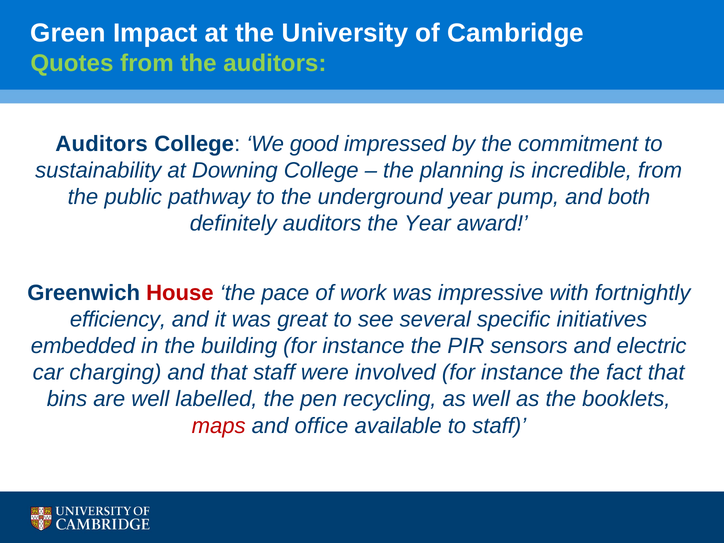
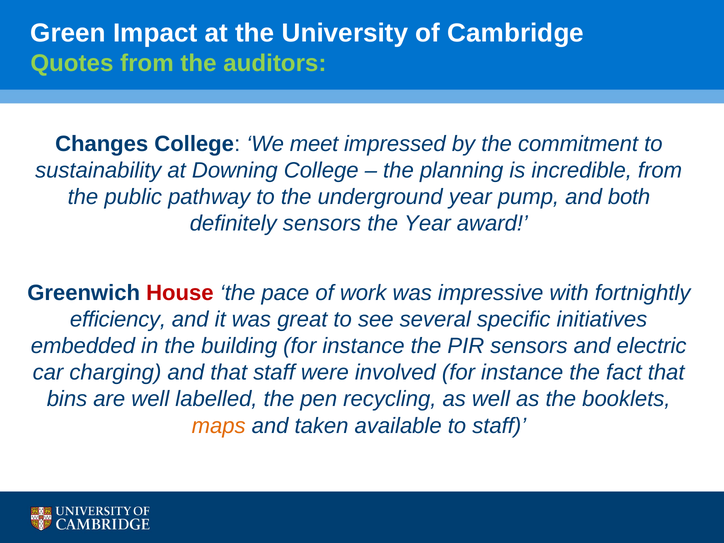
Auditors at (102, 144): Auditors -> Changes
good: good -> meet
definitely auditors: auditors -> sensors
maps colour: red -> orange
office: office -> taken
